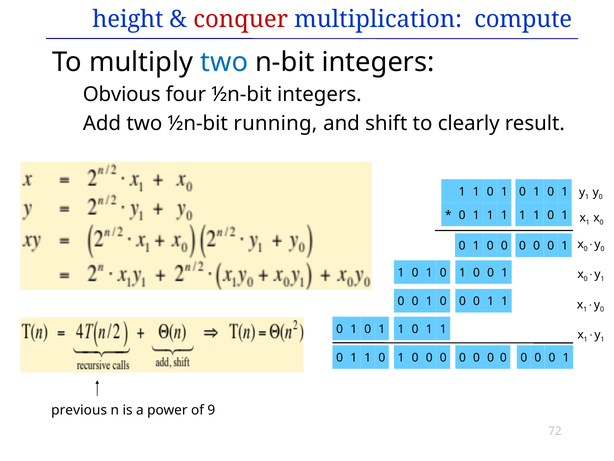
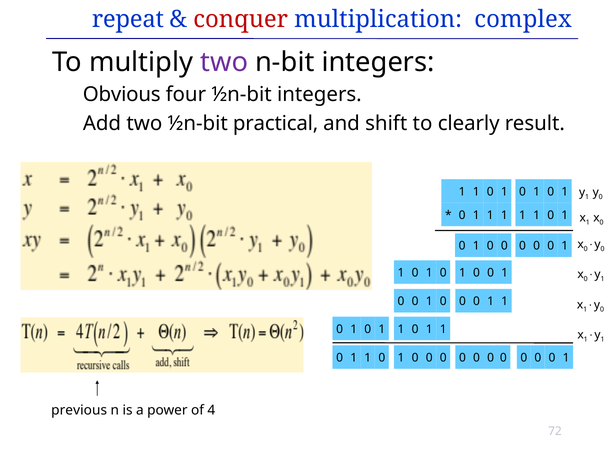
height: height -> repeat
compute: compute -> complex
two at (224, 62) colour: blue -> purple
running: running -> practical
9: 9 -> 4
